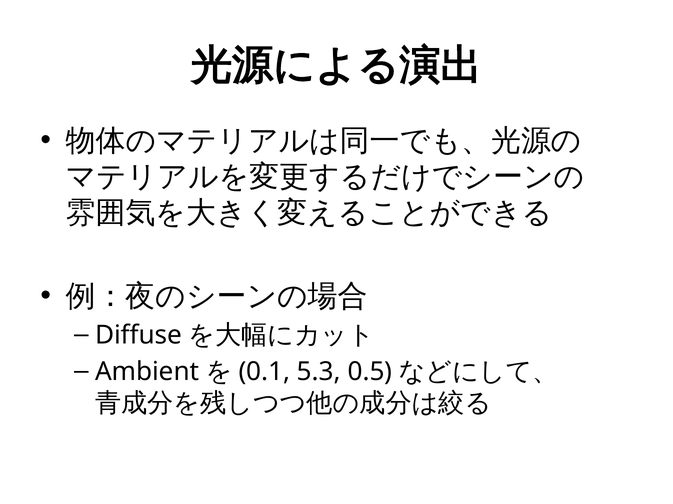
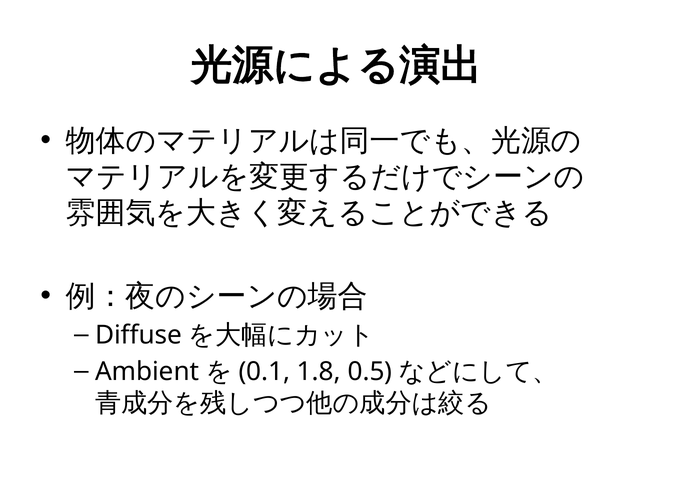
5.3: 5.3 -> 1.8
